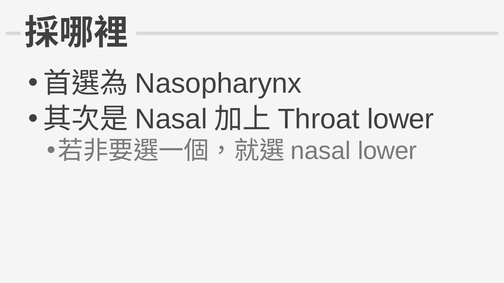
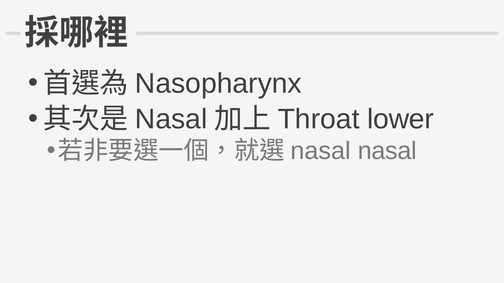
lower at (387, 151): lower -> nasal
